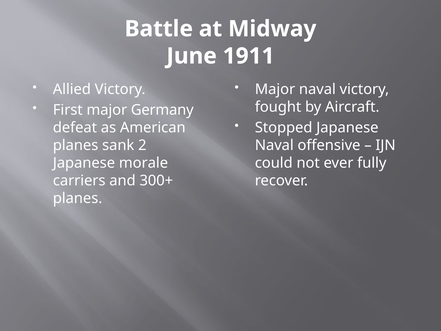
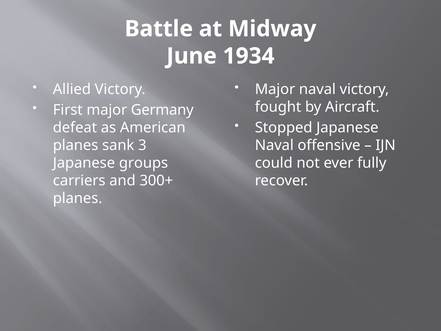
1911: 1911 -> 1934
2: 2 -> 3
morale: morale -> groups
